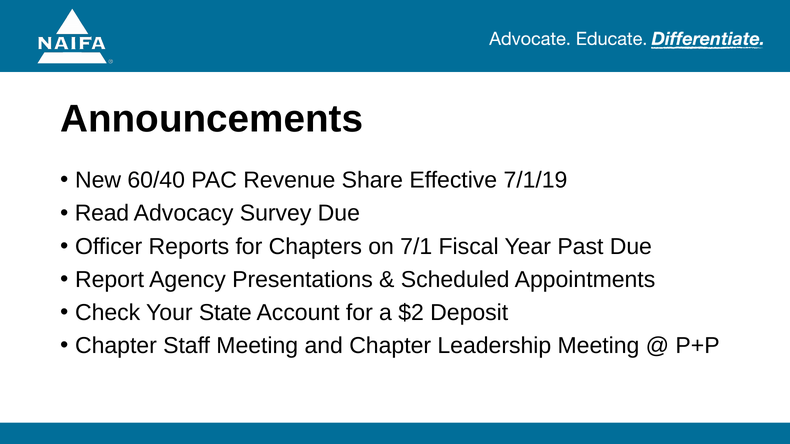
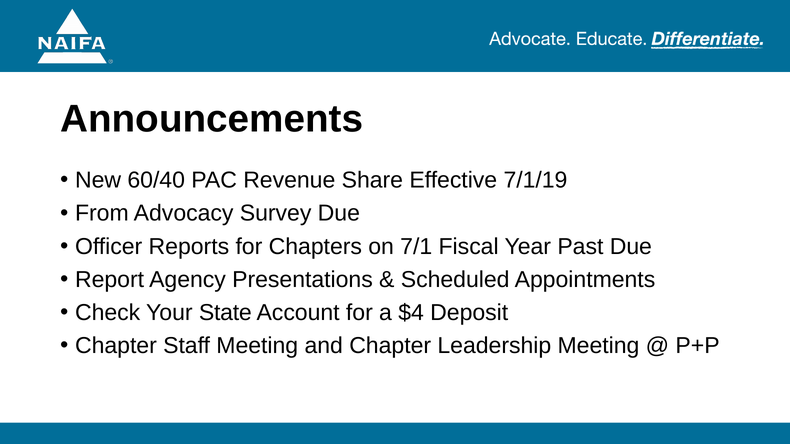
Read: Read -> From
$2: $2 -> $4
